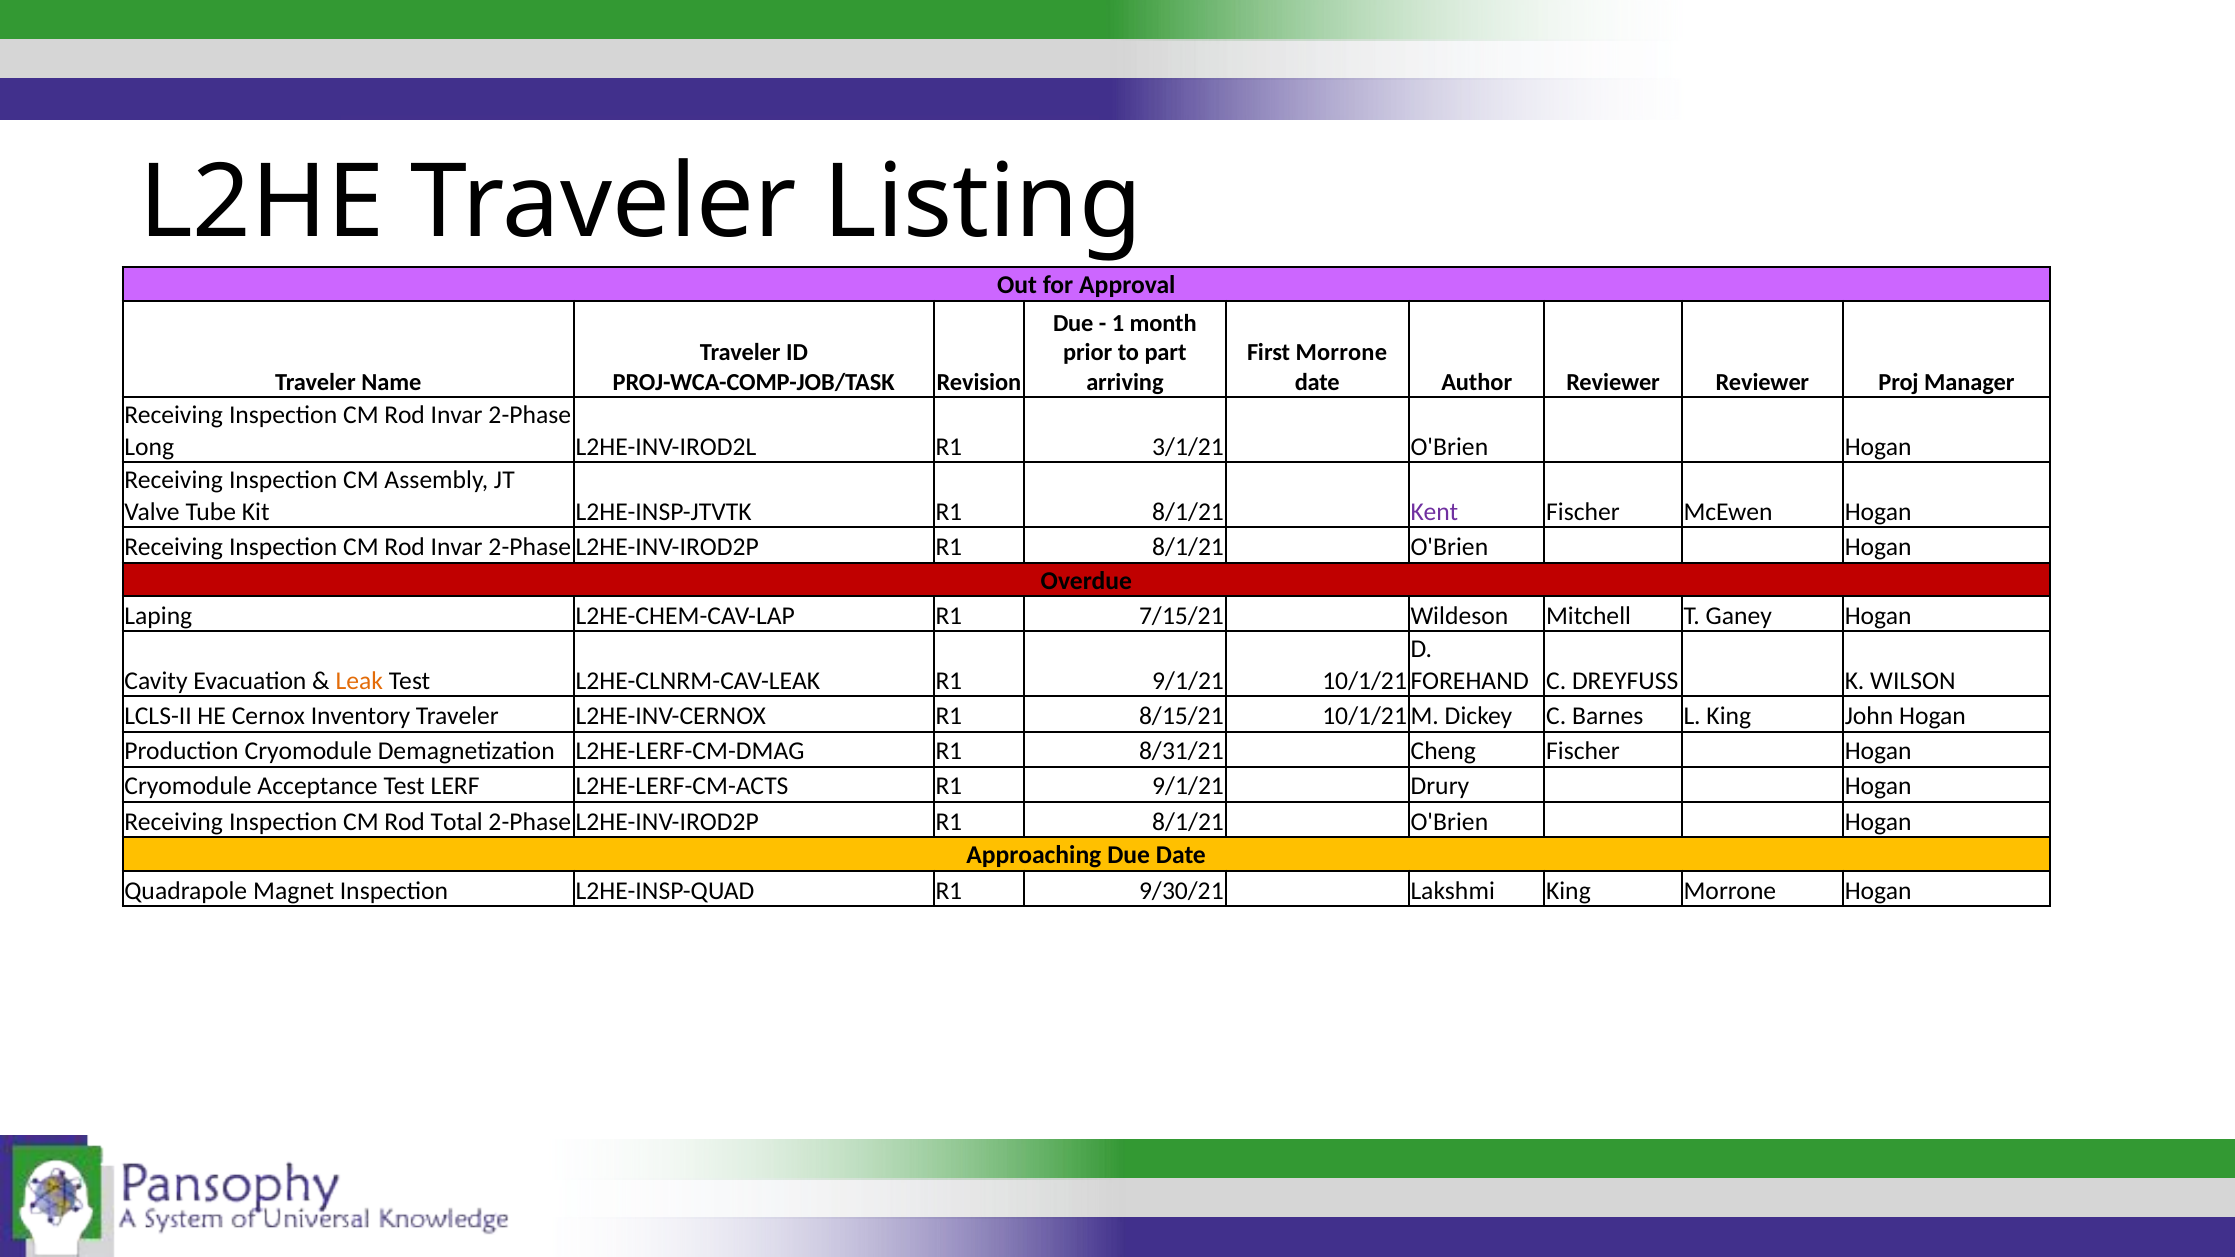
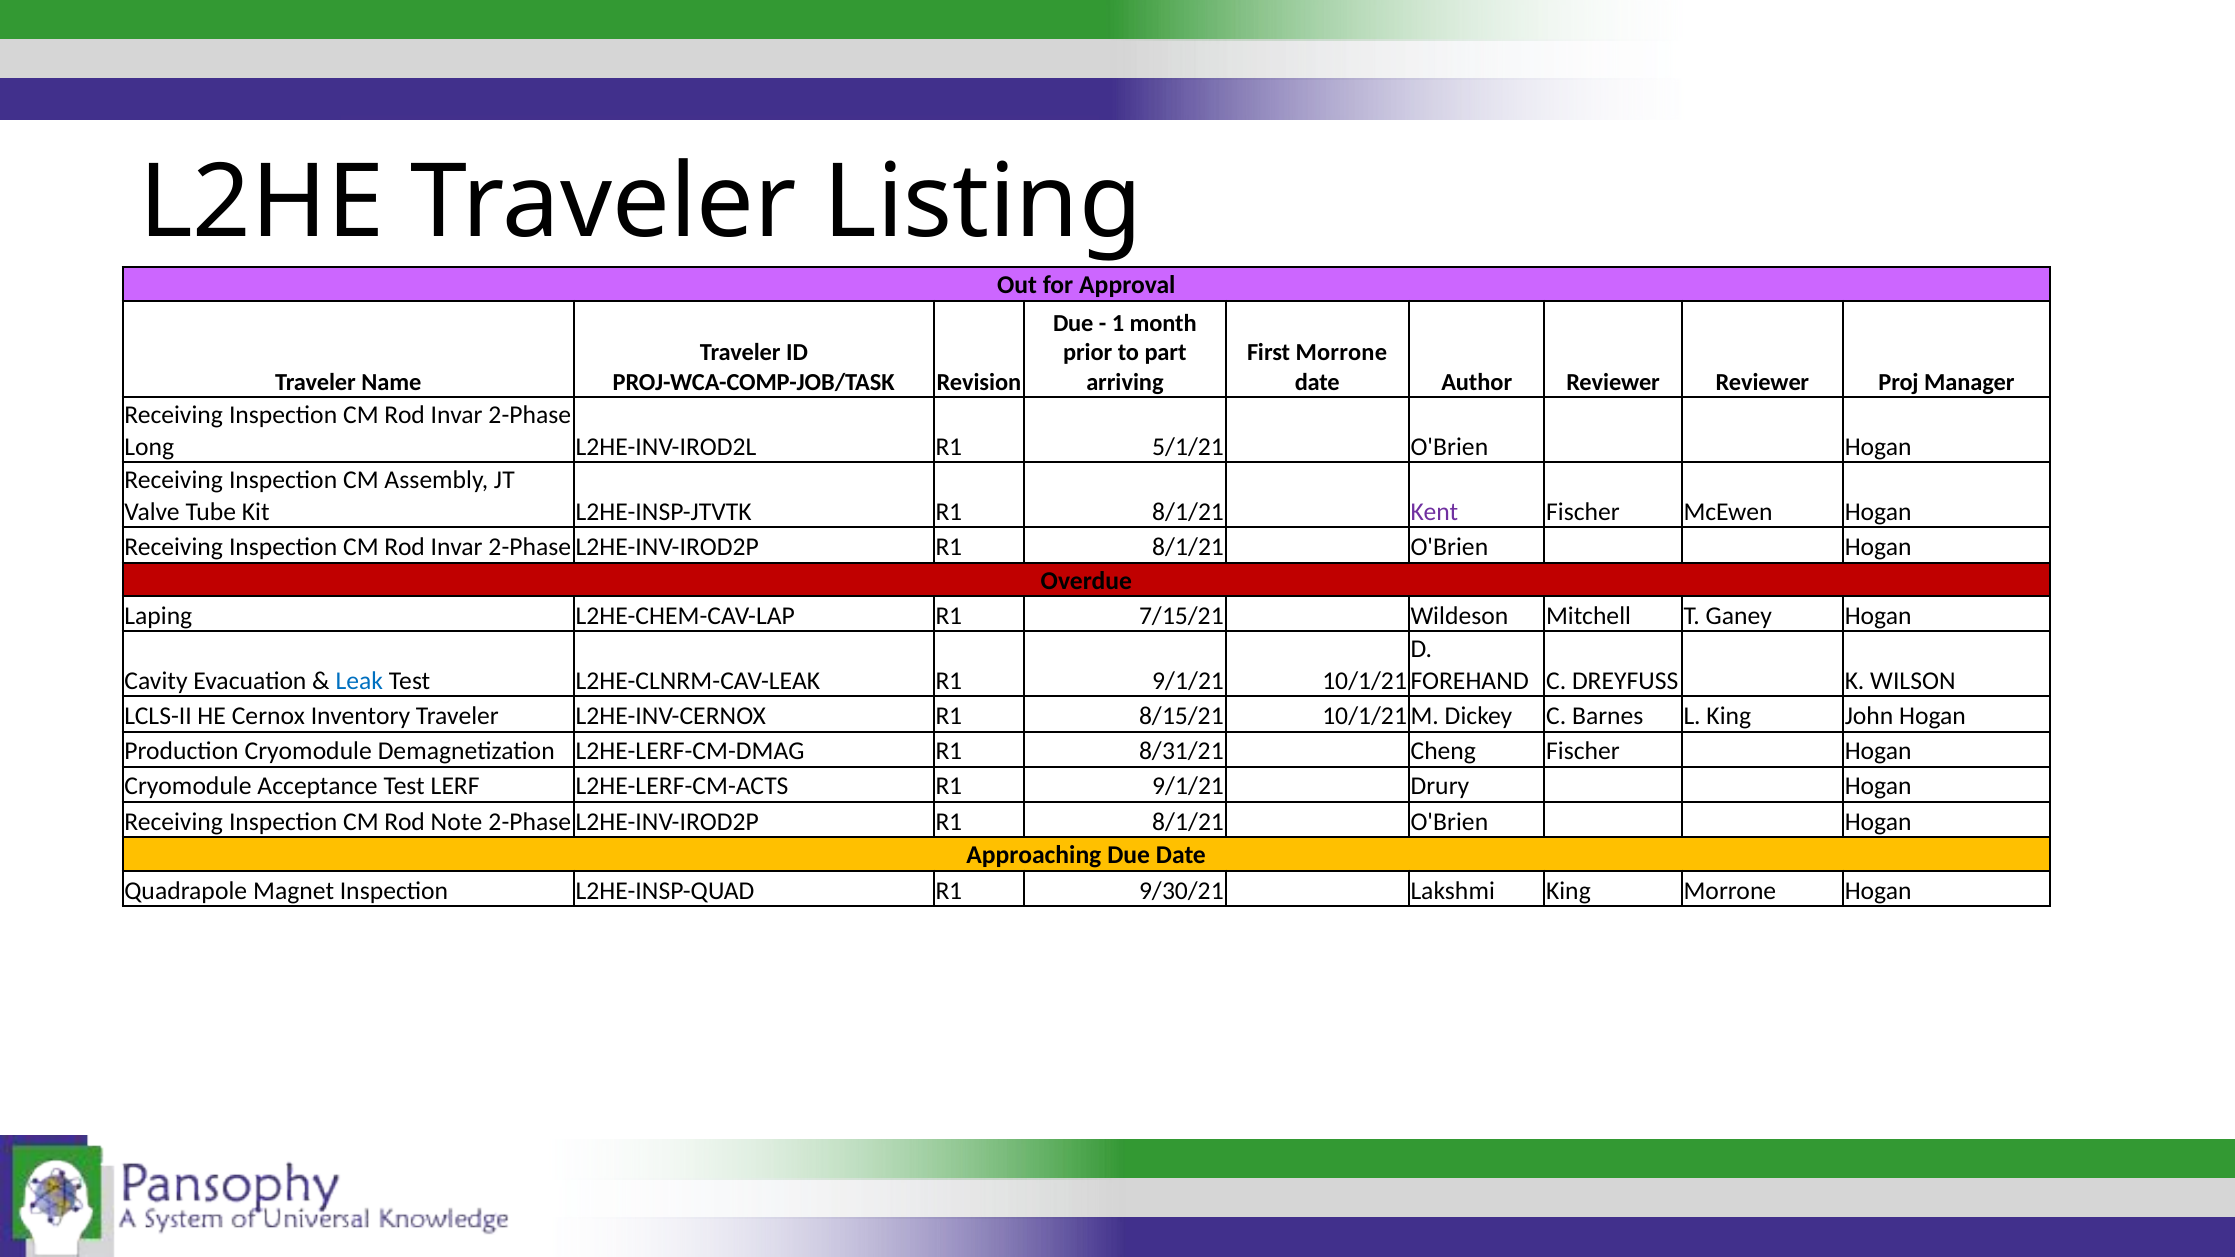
3/1/21: 3/1/21 -> 5/1/21
Leak colour: orange -> blue
Total: Total -> Note
